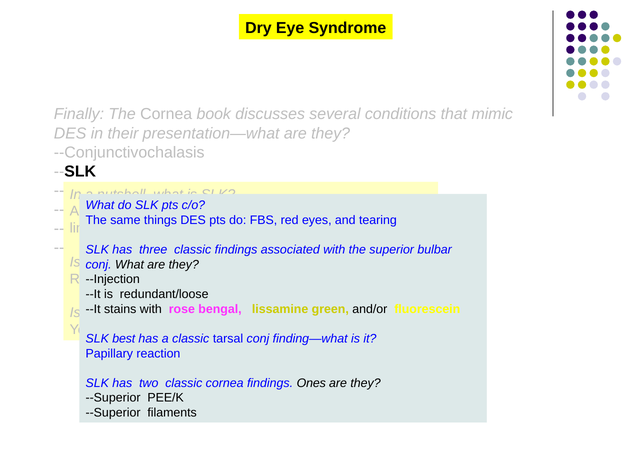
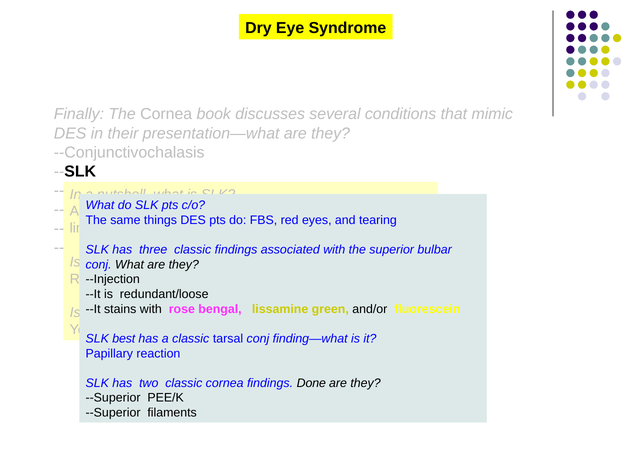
Ones: Ones -> Done
